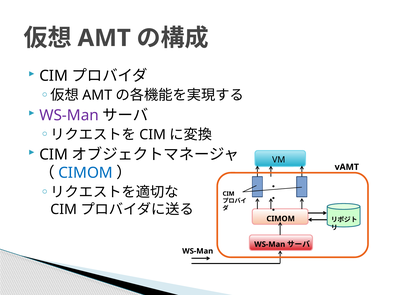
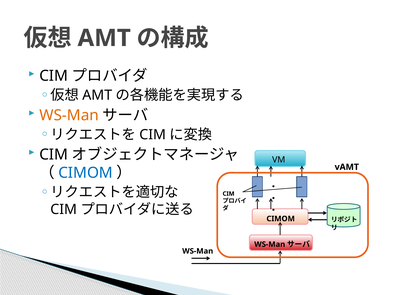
WS-Man at (69, 115) colour: purple -> orange
